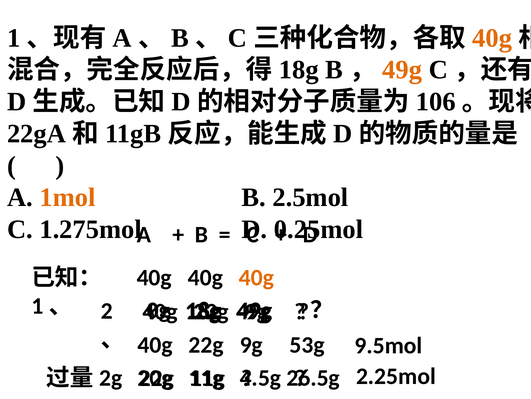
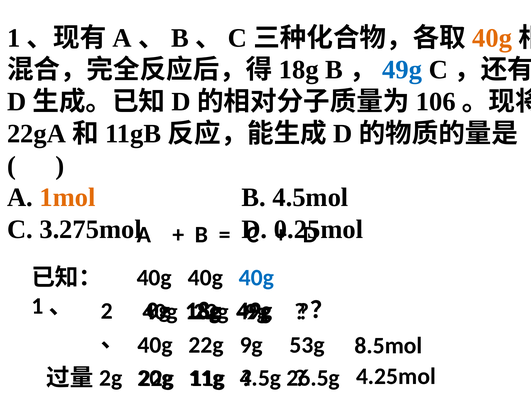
49g at (402, 70) colour: orange -> blue
2.5mol: 2.5mol -> 4.5mol
1.275mol: 1.275mol -> 3.275mol
40g at (257, 277) colour: orange -> blue
9.5mol: 9.5mol -> 8.5mol
2.25mol: 2.25mol -> 4.25mol
